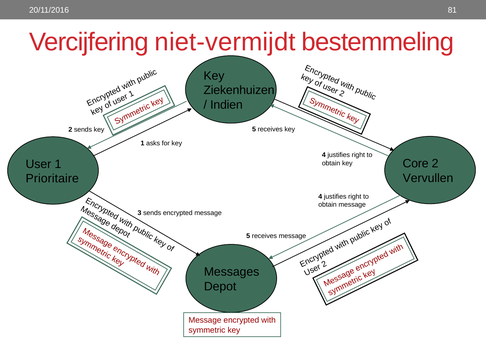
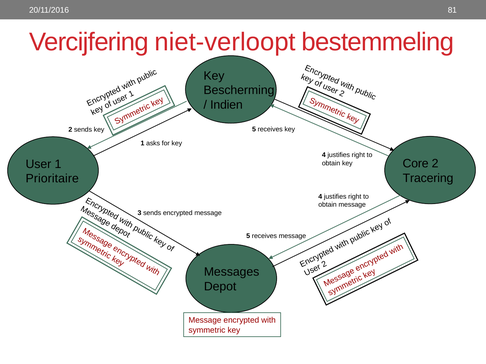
niet-vermijdt: niet-vermijdt -> niet-verloopt
Ziekenhuizen: Ziekenhuizen -> Bescherming
Vervullen: Vervullen -> Tracering
